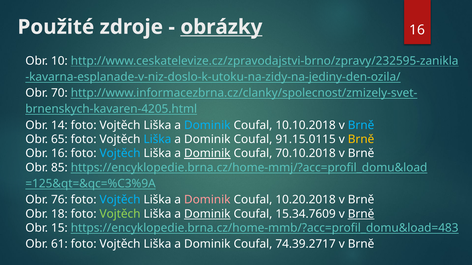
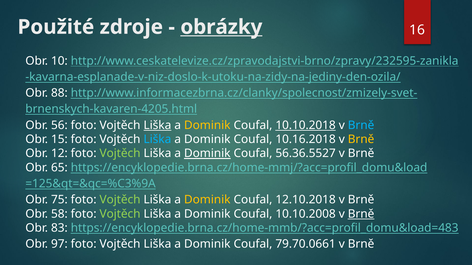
70: 70 -> 88
14: 14 -> 56
Liška at (157, 125) underline: none -> present
Dominik at (207, 125) colour: light blue -> yellow
10.10.2018 underline: none -> present
65: 65 -> 15
91.15.0115: 91.15.0115 -> 10.16.2018
Obr 16: 16 -> 12
Vojtěch at (120, 154) colour: light blue -> light green
70.10.2018: 70.10.2018 -> 56.36.5527
85: 85 -> 65
76: 76 -> 75
Vojtěch at (120, 200) colour: light blue -> light green
Dominik at (207, 200) colour: pink -> yellow
10.20.2018: 10.20.2018 -> 12.10.2018
18: 18 -> 58
Dominik at (207, 214) underline: present -> none
15.34.7609: 15.34.7609 -> 10.10.2008
15: 15 -> 83
61: 61 -> 97
74.39.2717: 74.39.2717 -> 79.70.0661
